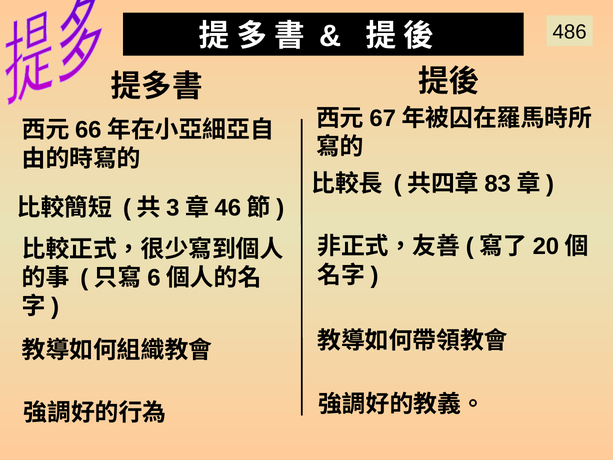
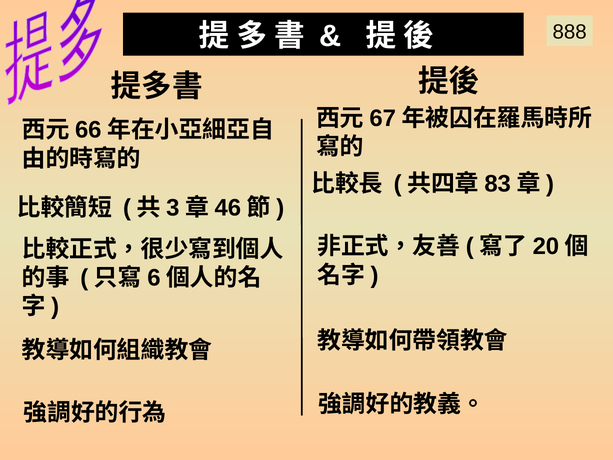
486: 486 -> 888
